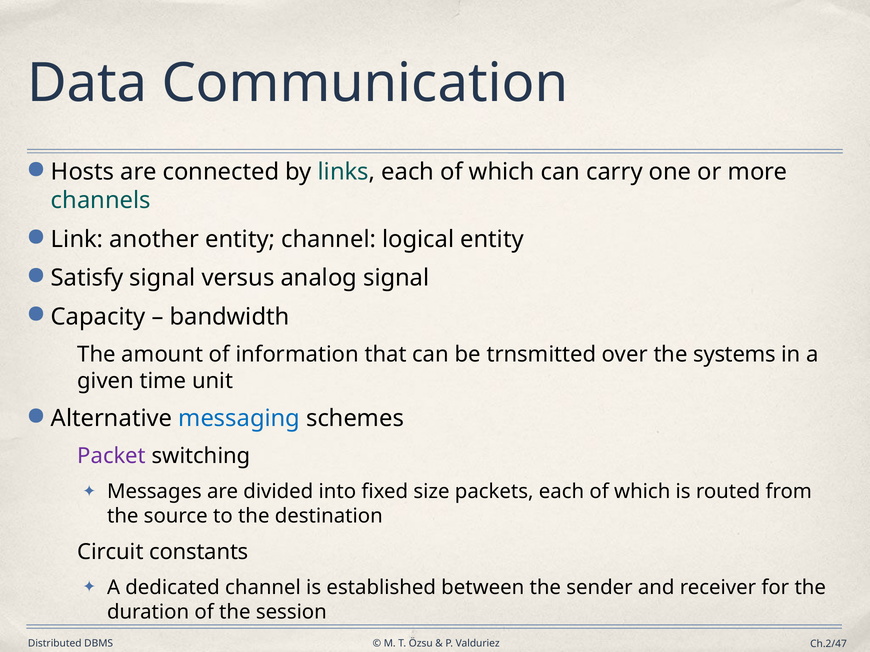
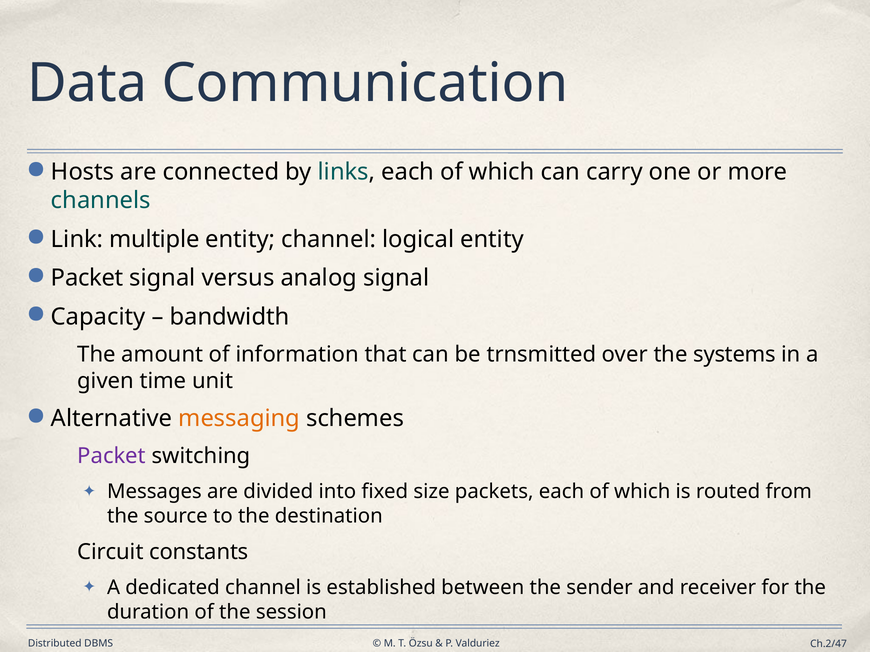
another: another -> multiple
Satisfy at (87, 278): Satisfy -> Packet
messaging colour: blue -> orange
